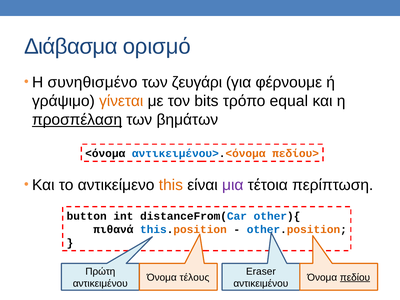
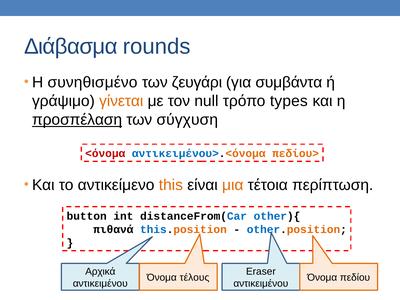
ορισμό: ορισμό -> rounds
φέρνουμε: φέρνουμε -> συμβάντα
bits: bits -> null
equal: equal -> types
βημάτων: βημάτων -> σύγχυση
<όνομα colour: black -> red
μια colour: purple -> orange
Πρώτη: Πρώτη -> Αρχικά
πεδίου underline: present -> none
